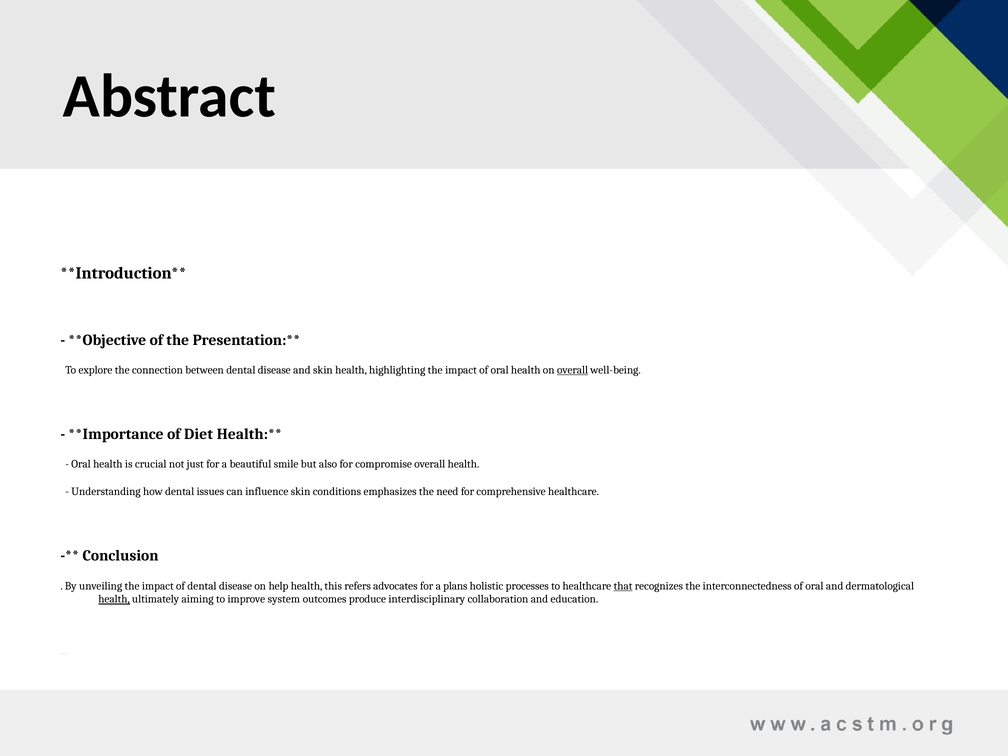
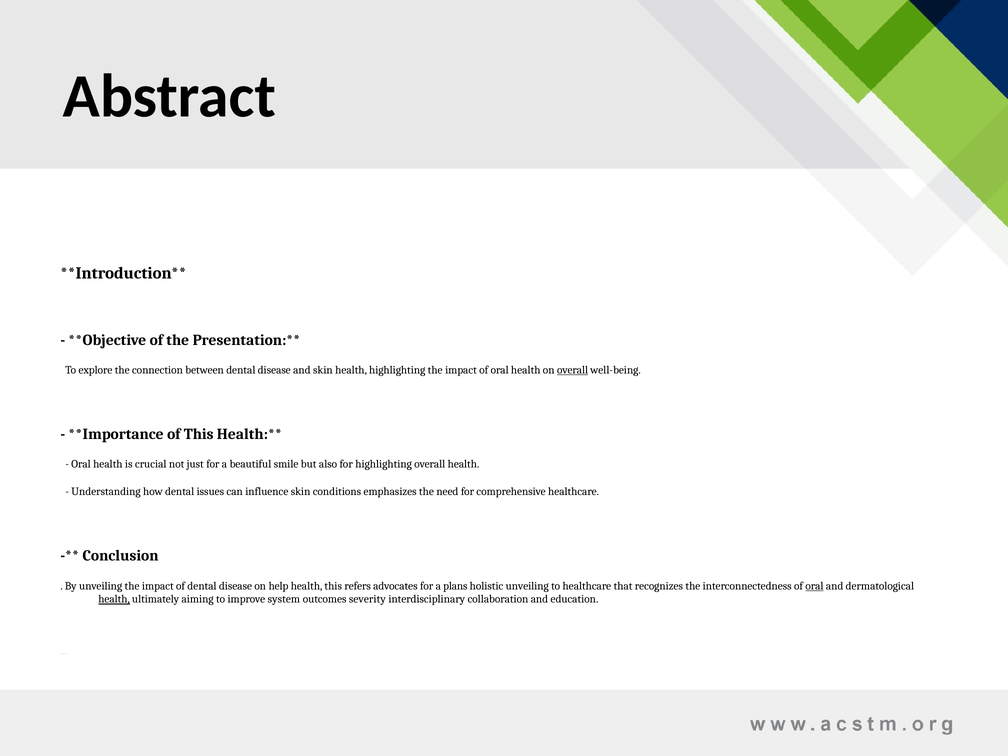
of Diet: Diet -> This
for compromise: compromise -> highlighting
holistic processes: processes -> unveiling
that underline: present -> none
oral at (814, 586) underline: none -> present
produce: produce -> severity
